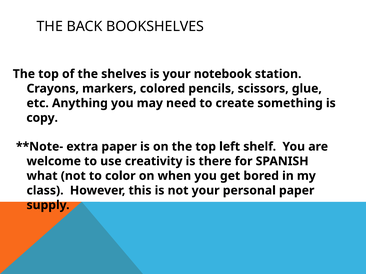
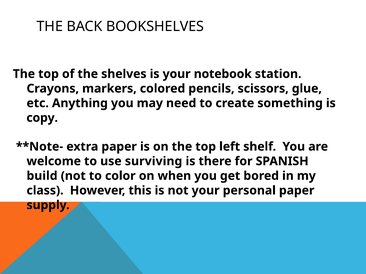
creativity: creativity -> surviving
what: what -> build
